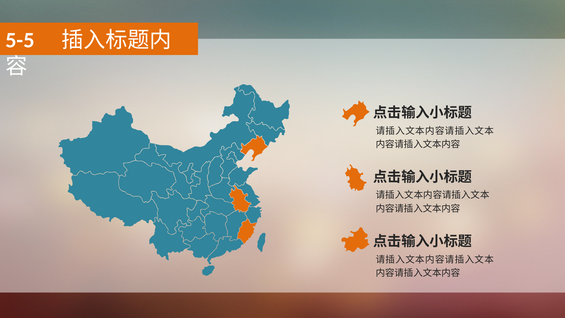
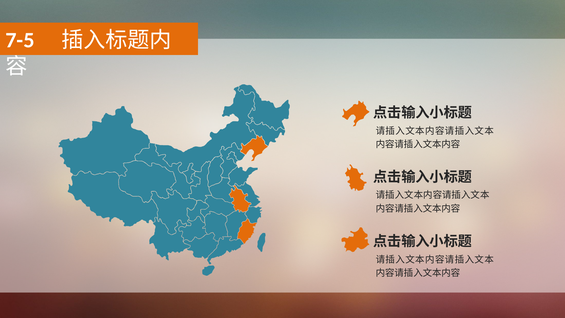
5-5: 5-5 -> 7-5
